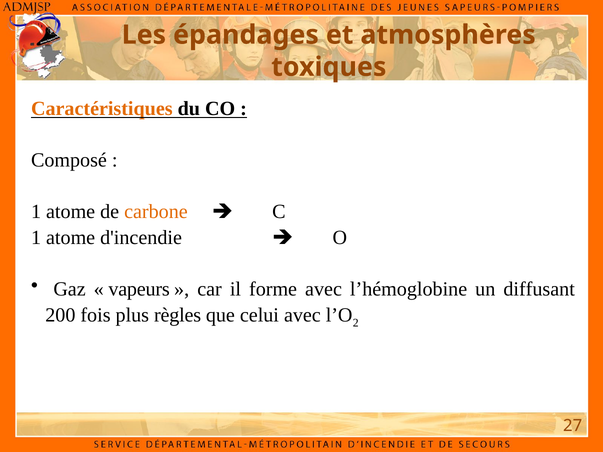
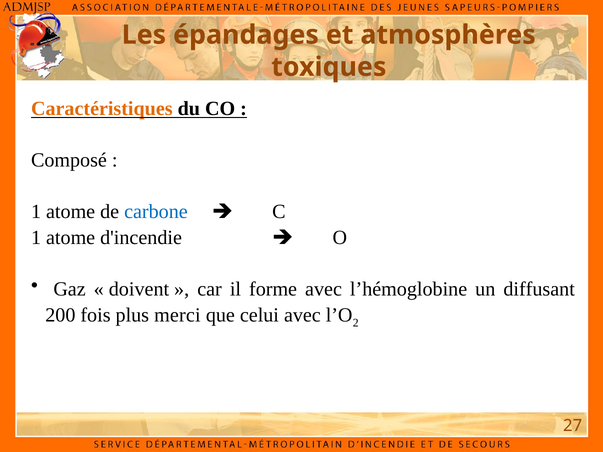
carbone colour: orange -> blue
vapeurs: vapeurs -> doivent
règles: règles -> merci
